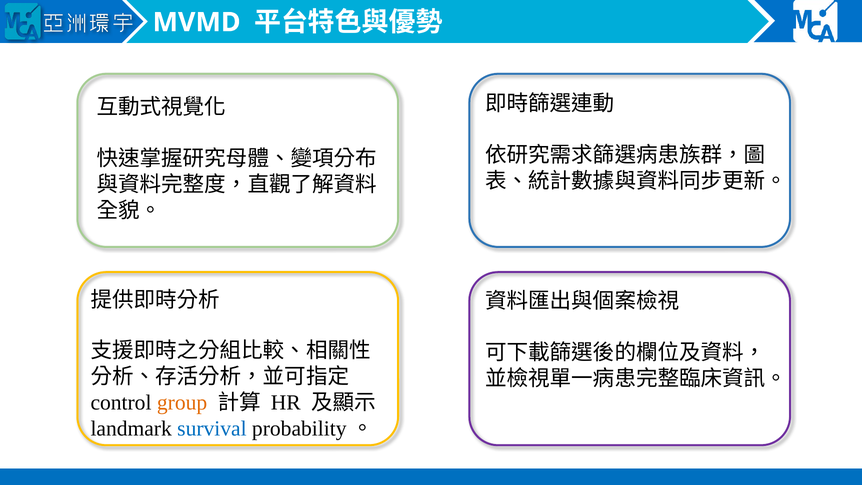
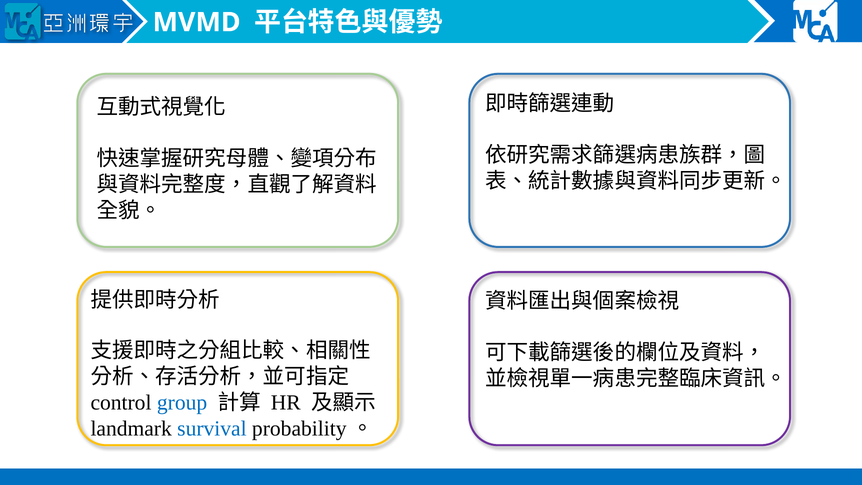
group colour: orange -> blue
